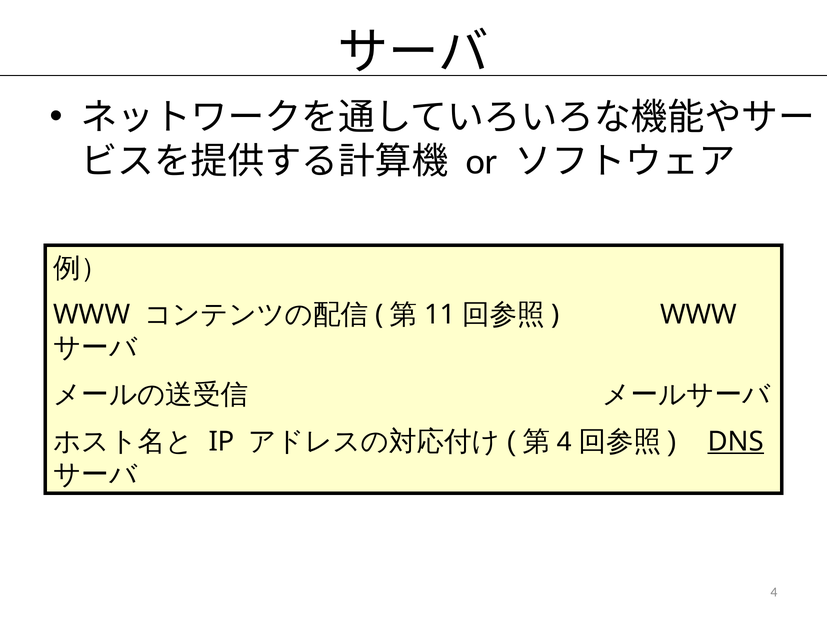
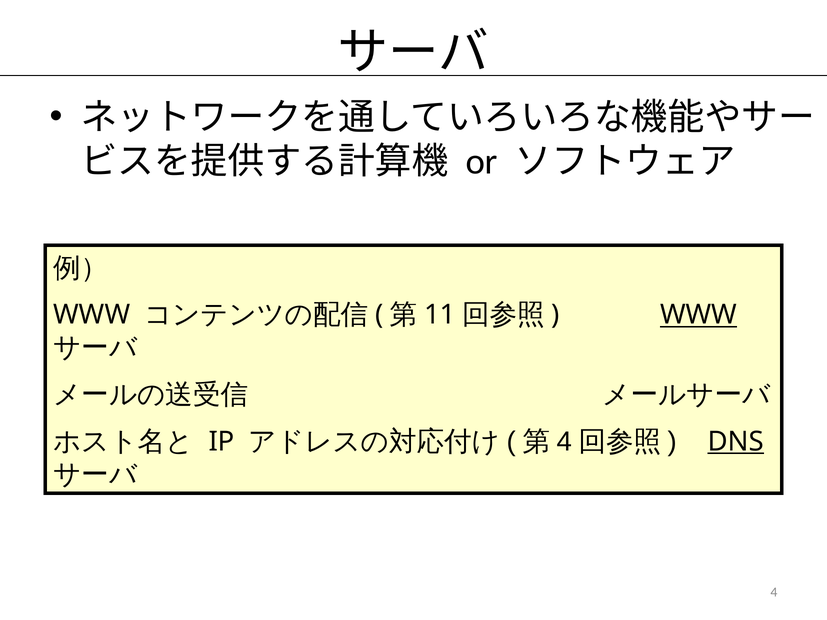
WWW at (699, 315) underline: none -> present
